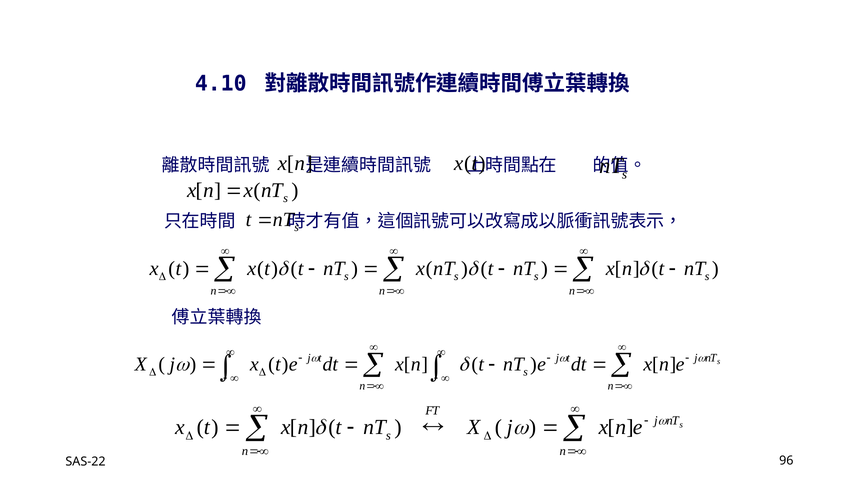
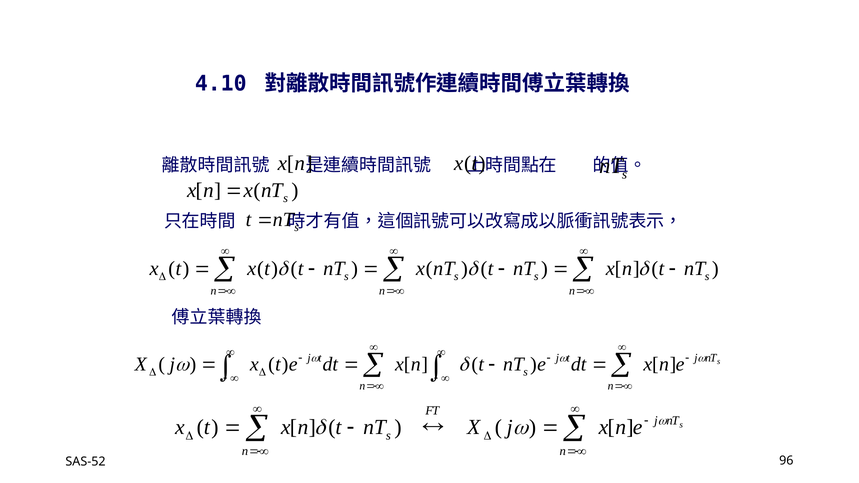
SAS-22: SAS-22 -> SAS-52
